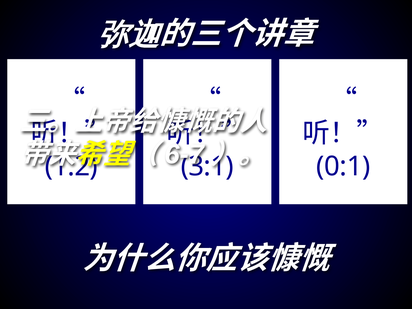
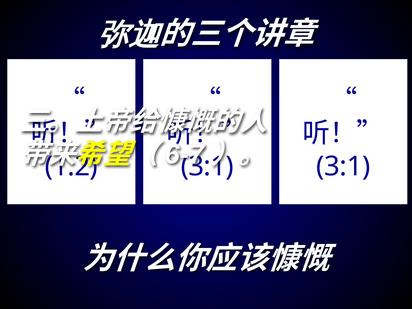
0:1 at (343, 167): 0:1 -> 3:1
